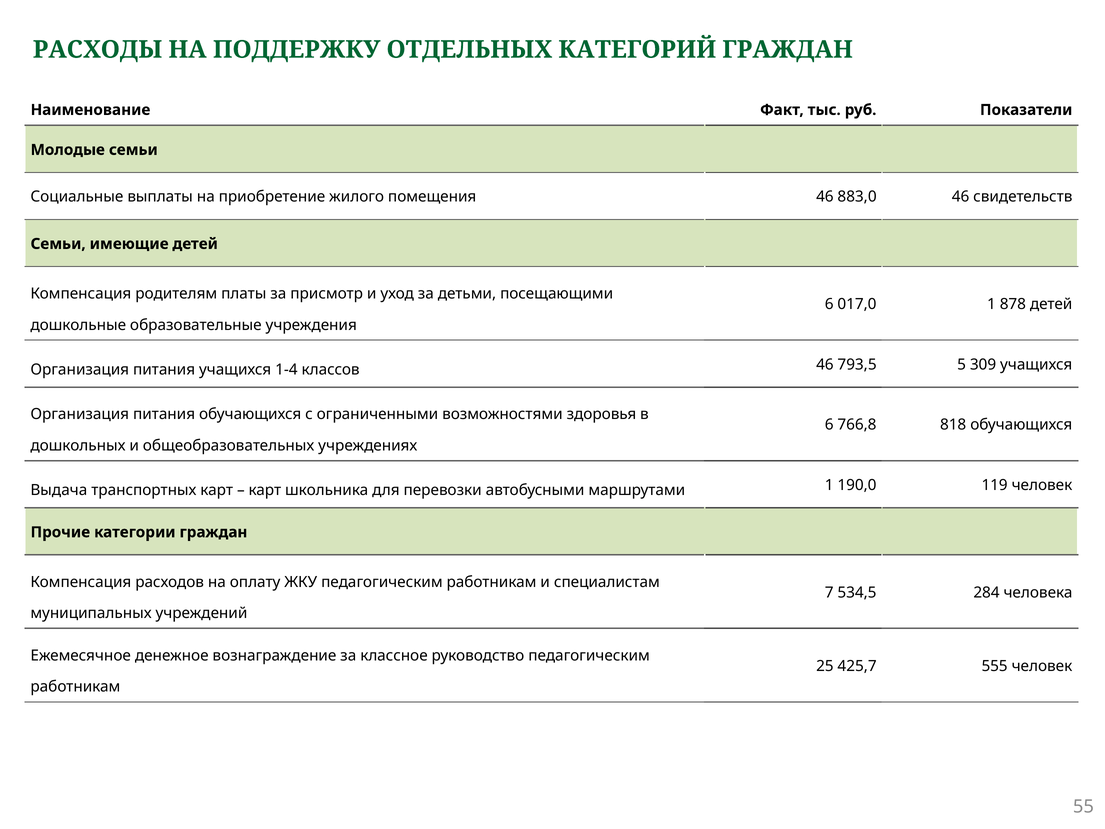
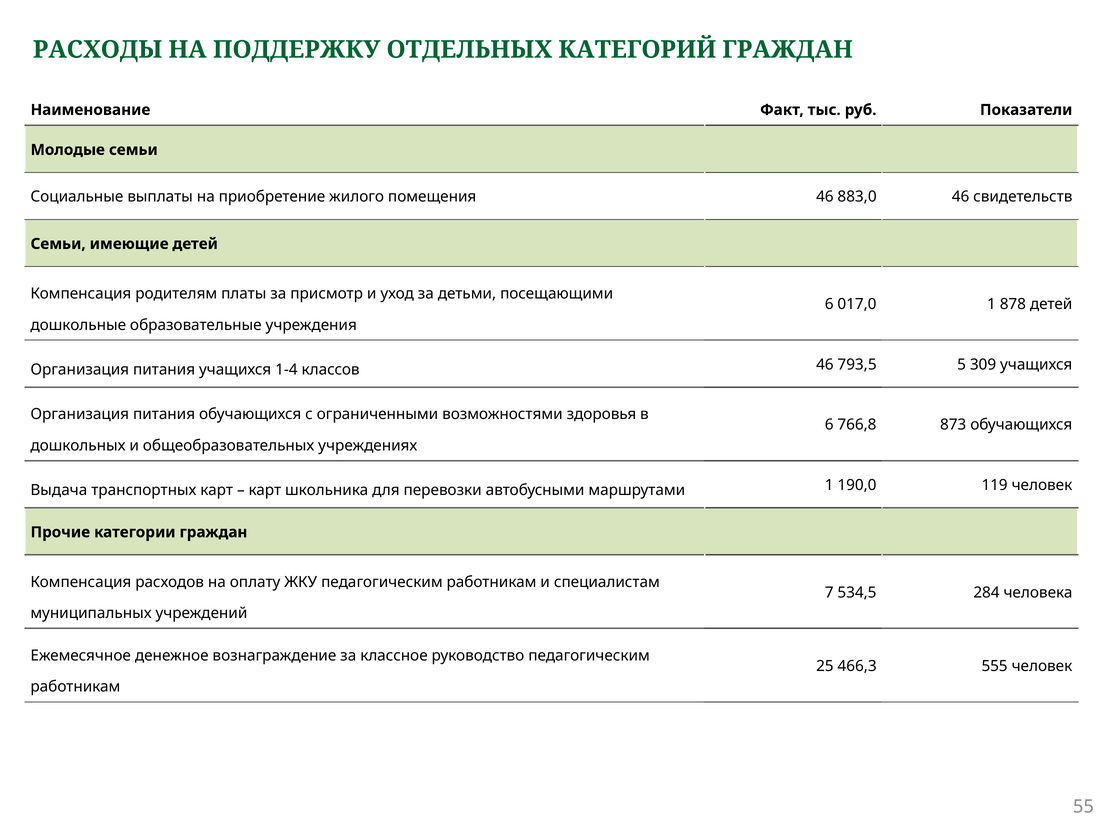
818: 818 -> 873
425,7: 425,7 -> 466,3
